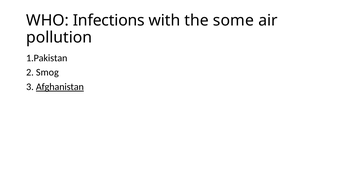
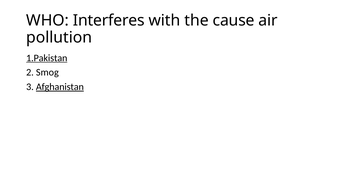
Infections: Infections -> Interferes
some: some -> cause
1.Pakistan underline: none -> present
